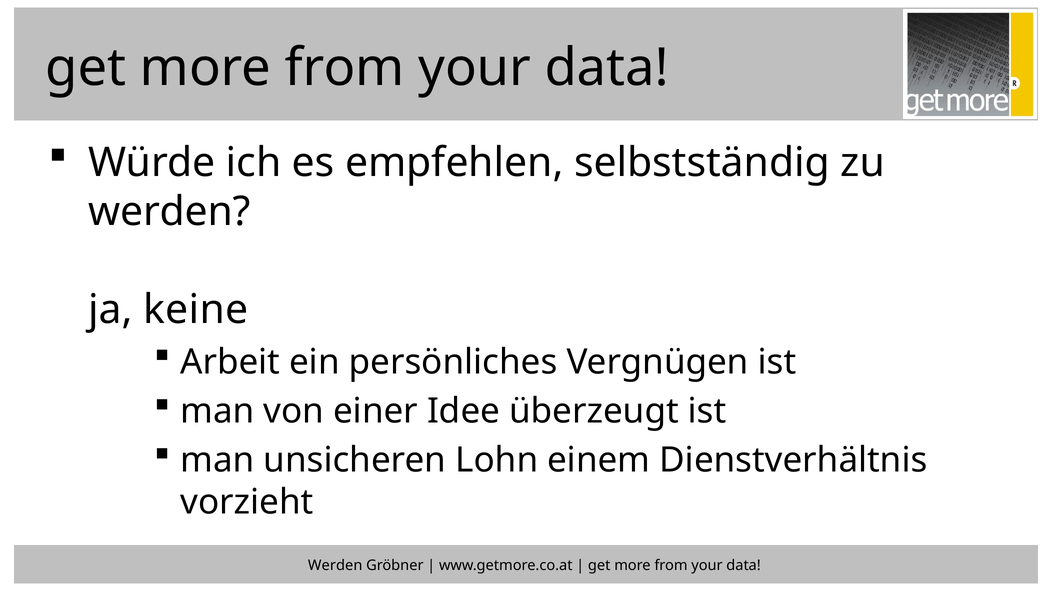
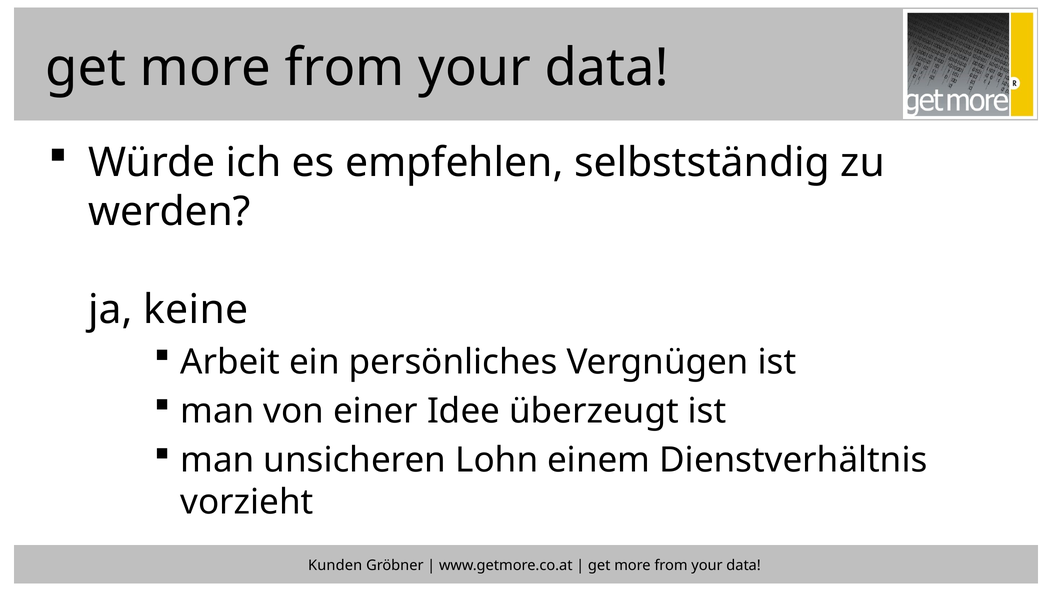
Werden at (335, 565): Werden -> Kunden
